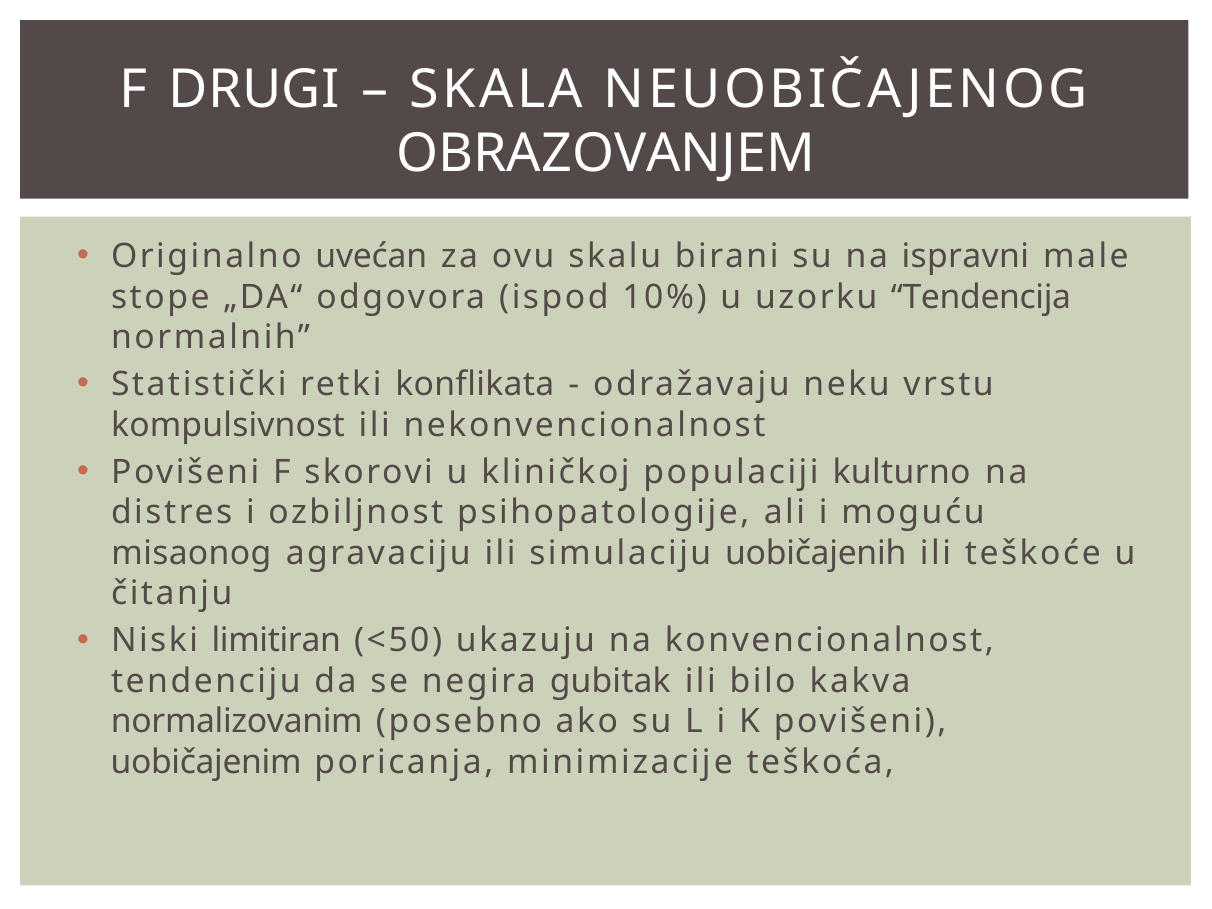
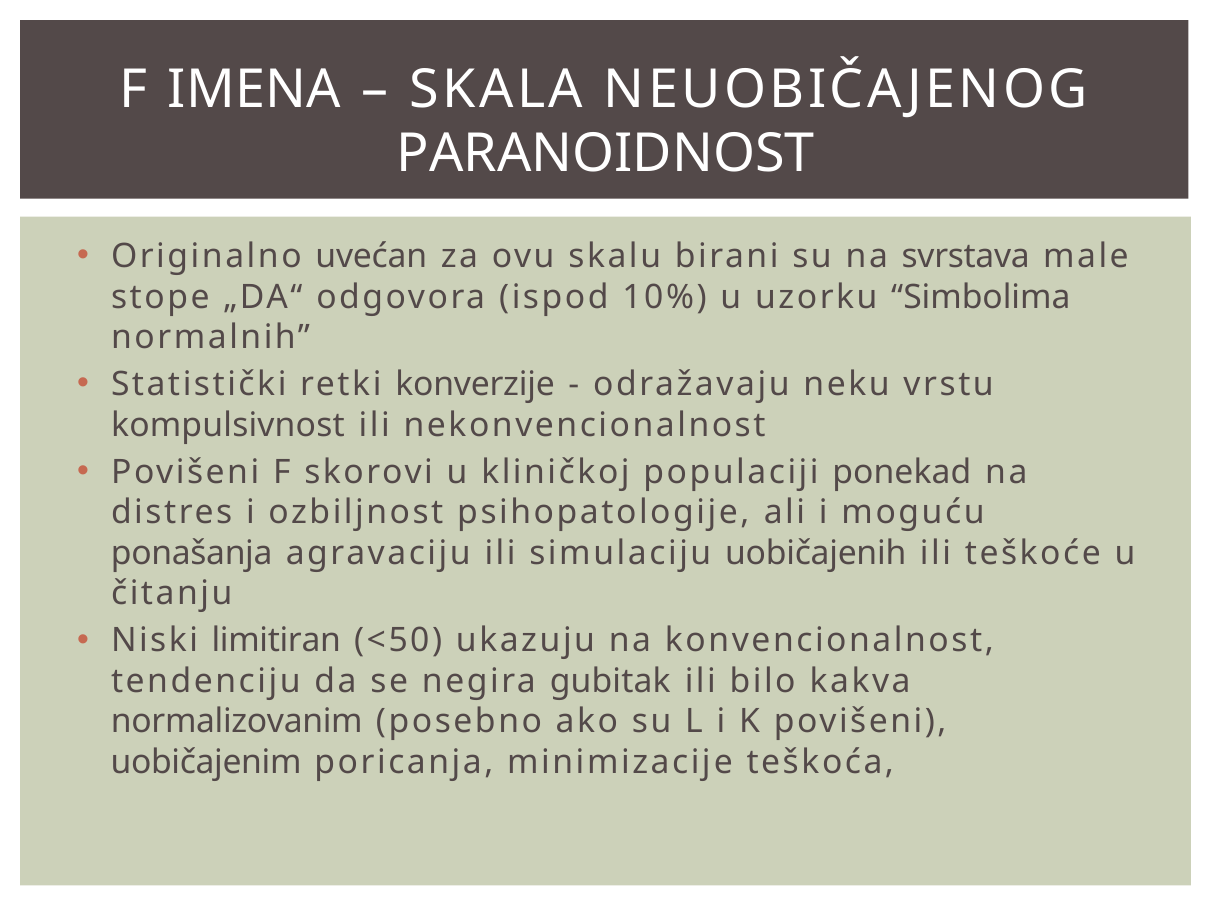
DRUGI: DRUGI -> IMENA
OBRAZOVANJEM: OBRAZOVANJEM -> PARANOIDNOST
ispravni: ispravni -> svrstava
Tendencija: Tendencija -> Simbolima
konflikata: konflikata -> konverzije
kulturno: kulturno -> ponekad
misaonog: misaonog -> ponašanja
